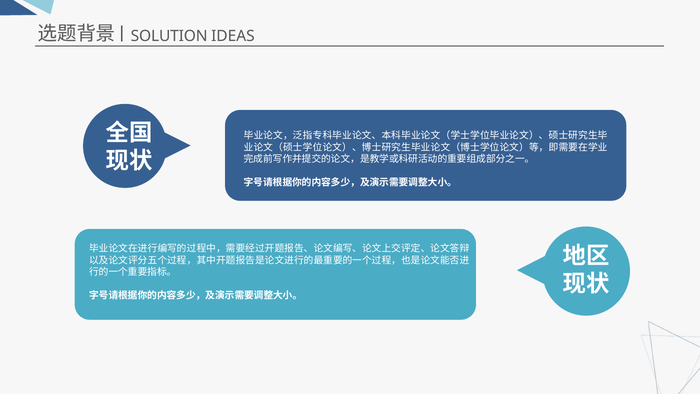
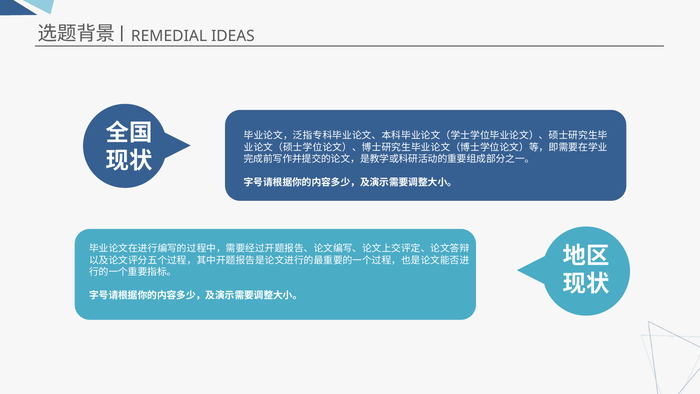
SOLUTION: SOLUTION -> REMEDIAL
